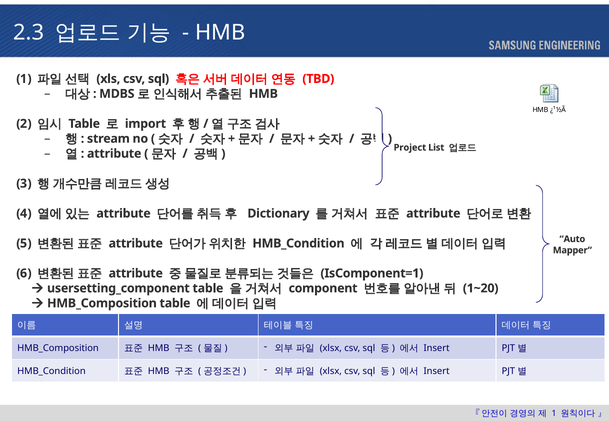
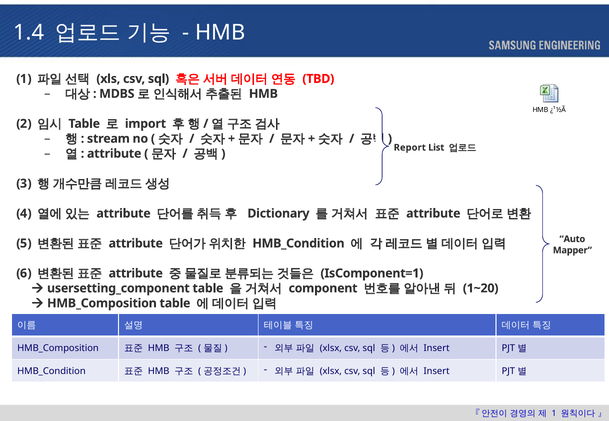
2.3: 2.3 -> 1.4
Project: Project -> Report
